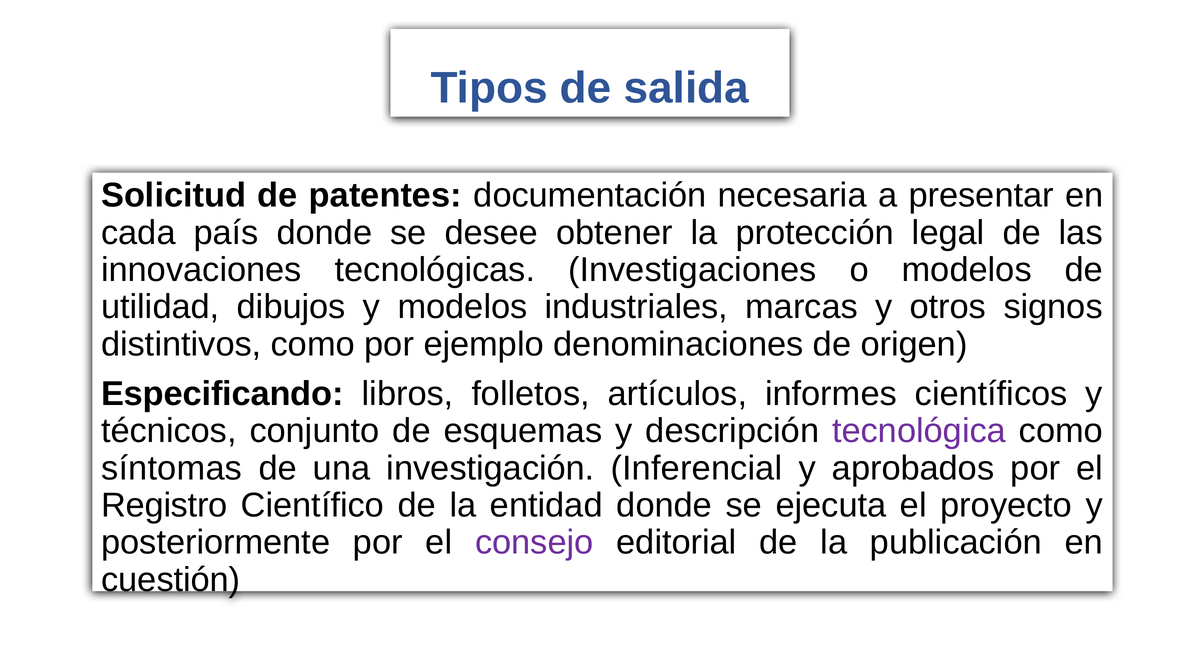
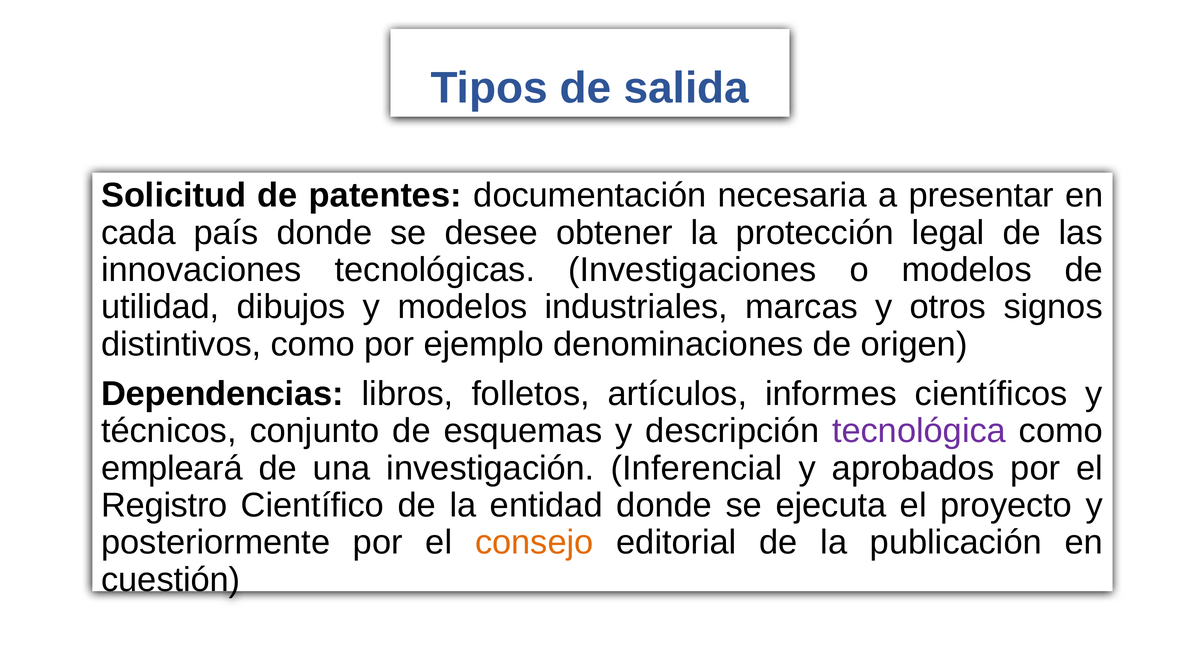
Especificando: Especificando -> Dependencias
síntomas: síntomas -> empleará
consejo colour: purple -> orange
